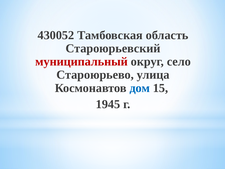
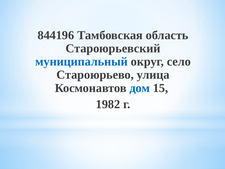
430052: 430052 -> 844196
муниципальный colour: red -> blue
1945: 1945 -> 1982
